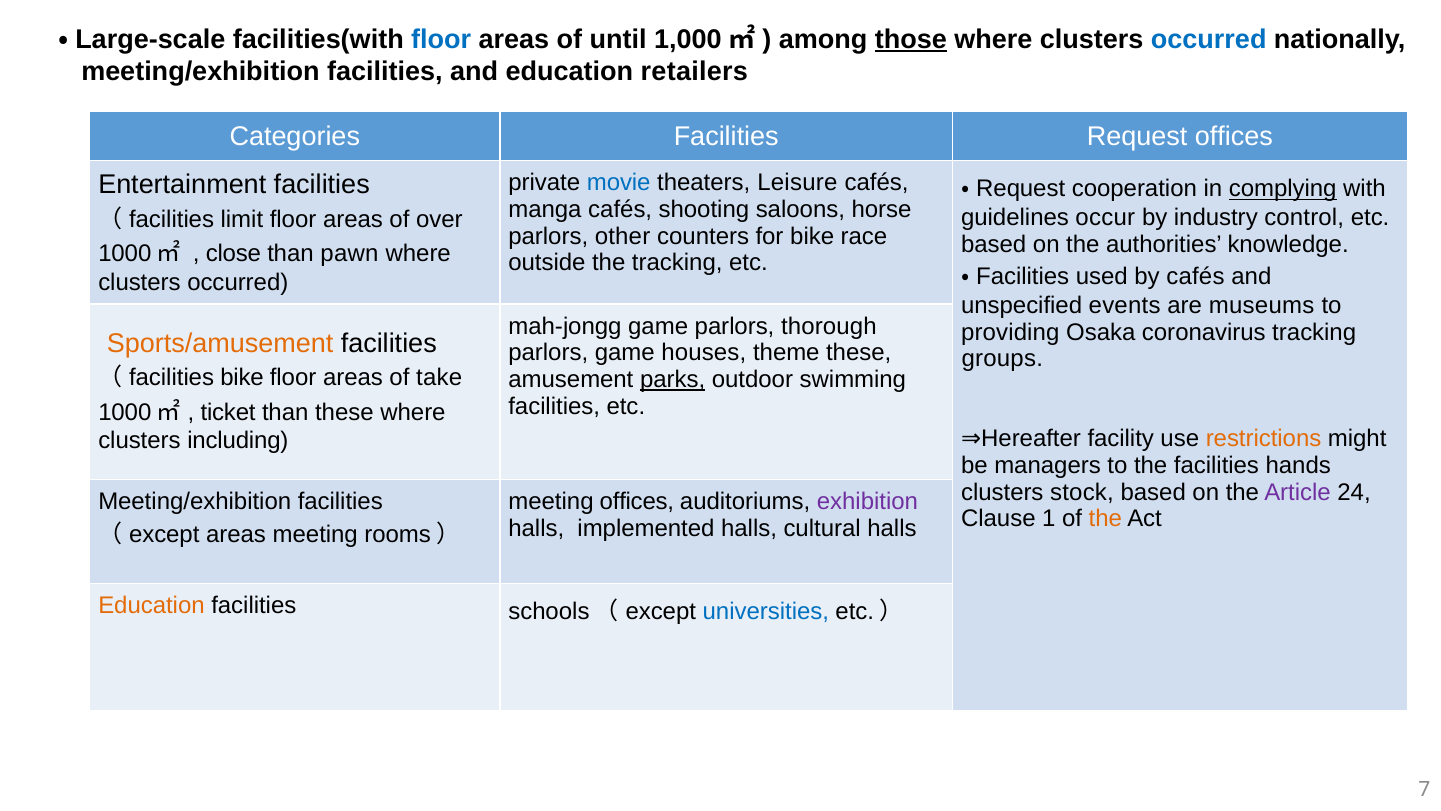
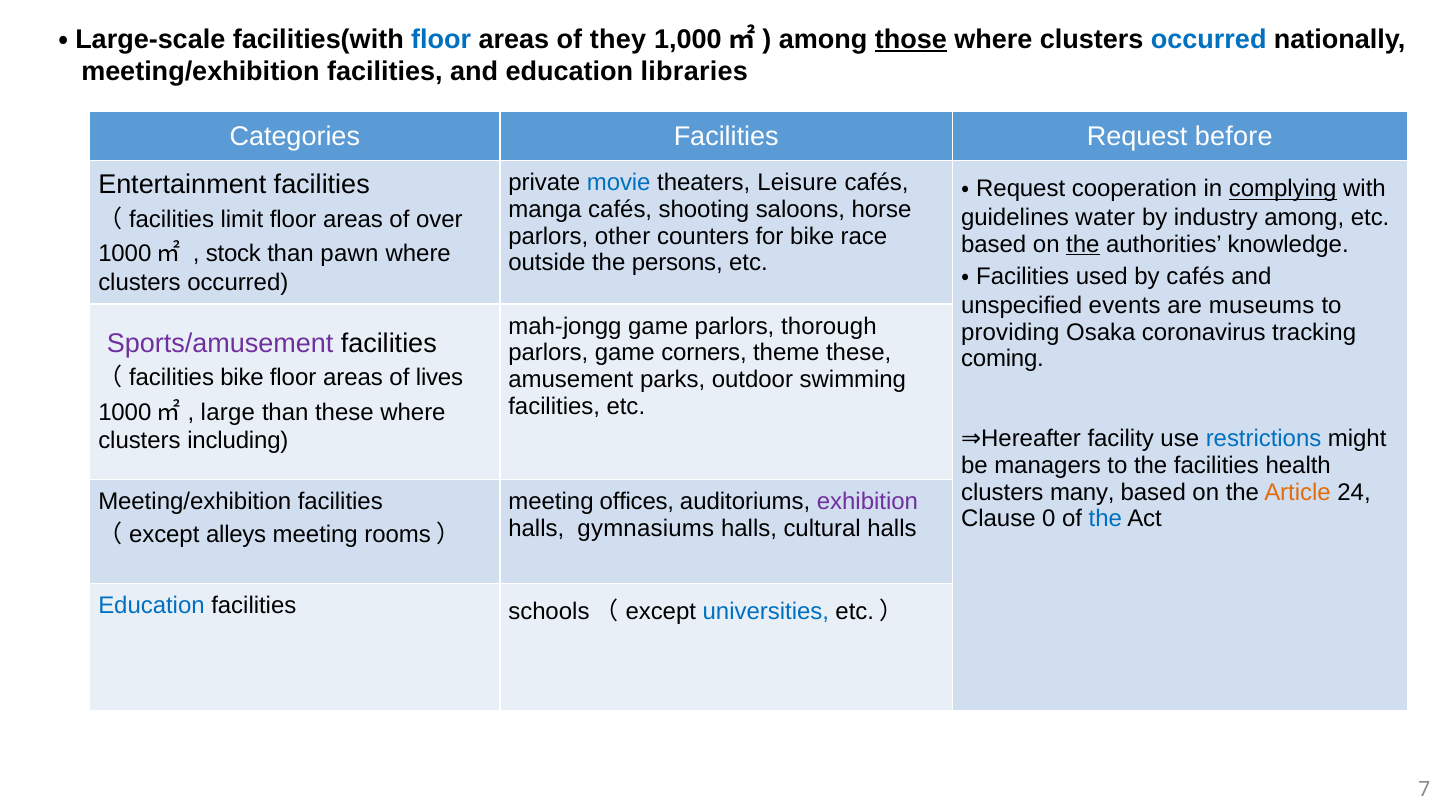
until: until -> they
retailers: retailers -> libraries
Request offices: offices -> before
occur: occur -> water
industry control: control -> among
the at (1083, 244) underline: none -> present
close: close -> stock
the tracking: tracking -> persons
Sports/amusement colour: orange -> purple
houses: houses -> corners
groups: groups -> coming
take: take -> lives
parks underline: present -> none
ticket: ticket -> large
restrictions colour: orange -> blue
hands: hands -> health
stock: stock -> many
Article colour: purple -> orange
1: 1 -> 0
the at (1105, 519) colour: orange -> blue
implemented: implemented -> gymnasiums
areas at (236, 534): areas -> alleys
Education at (151, 605) colour: orange -> blue
